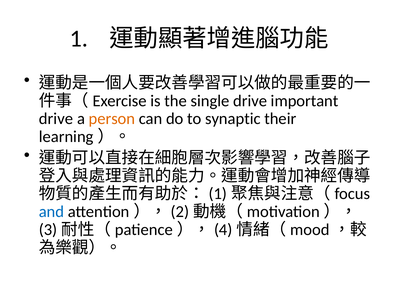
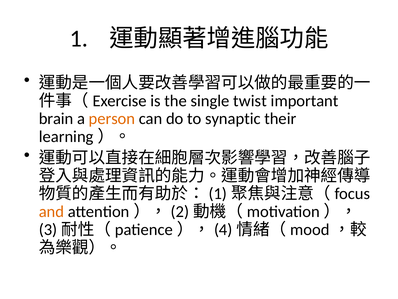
single drive: drive -> twist
drive at (56, 119): drive -> brain
and colour: blue -> orange
